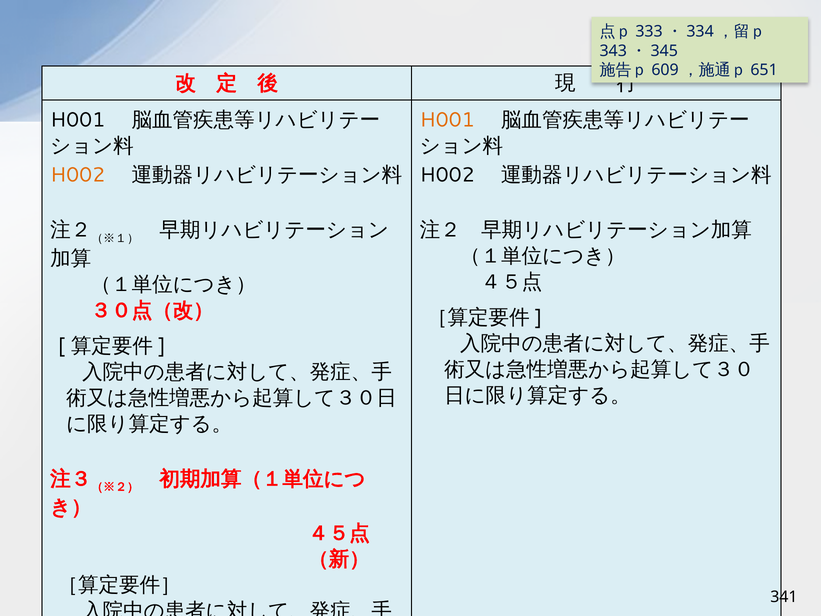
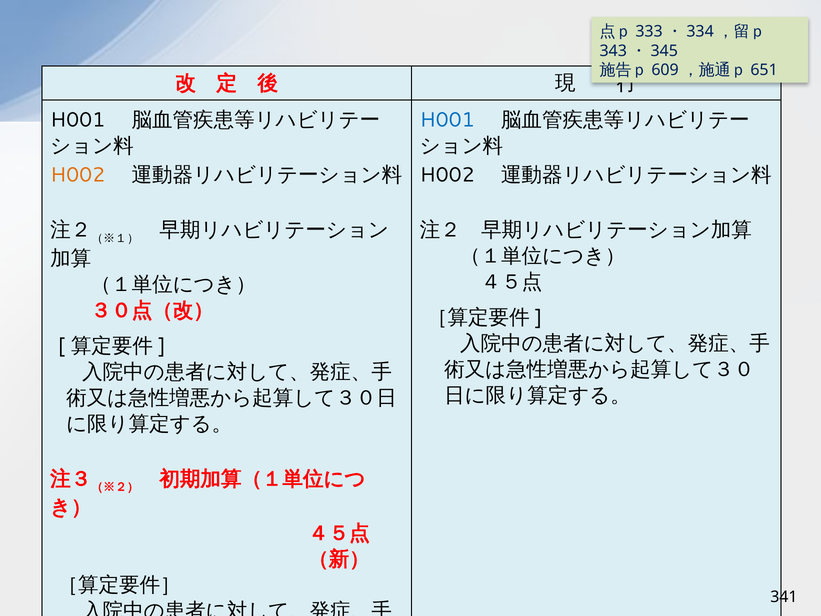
H001 at (447, 120) colour: orange -> blue
